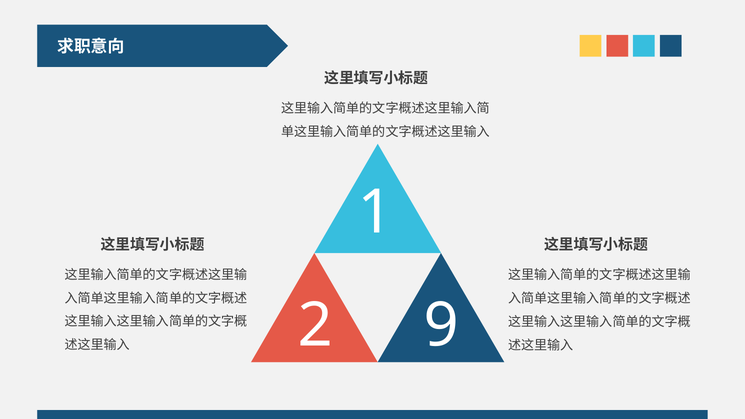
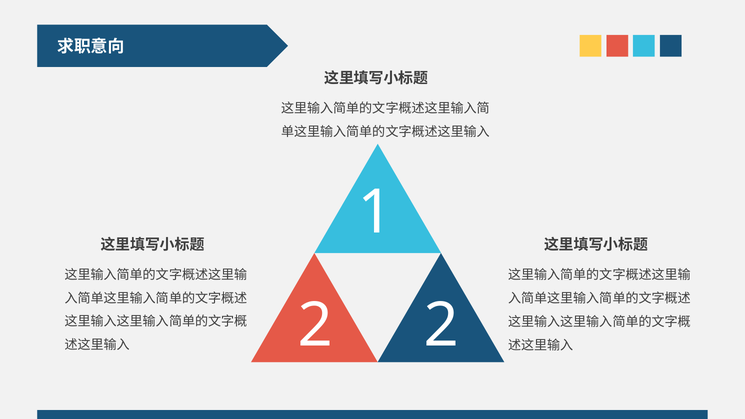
2 9: 9 -> 2
